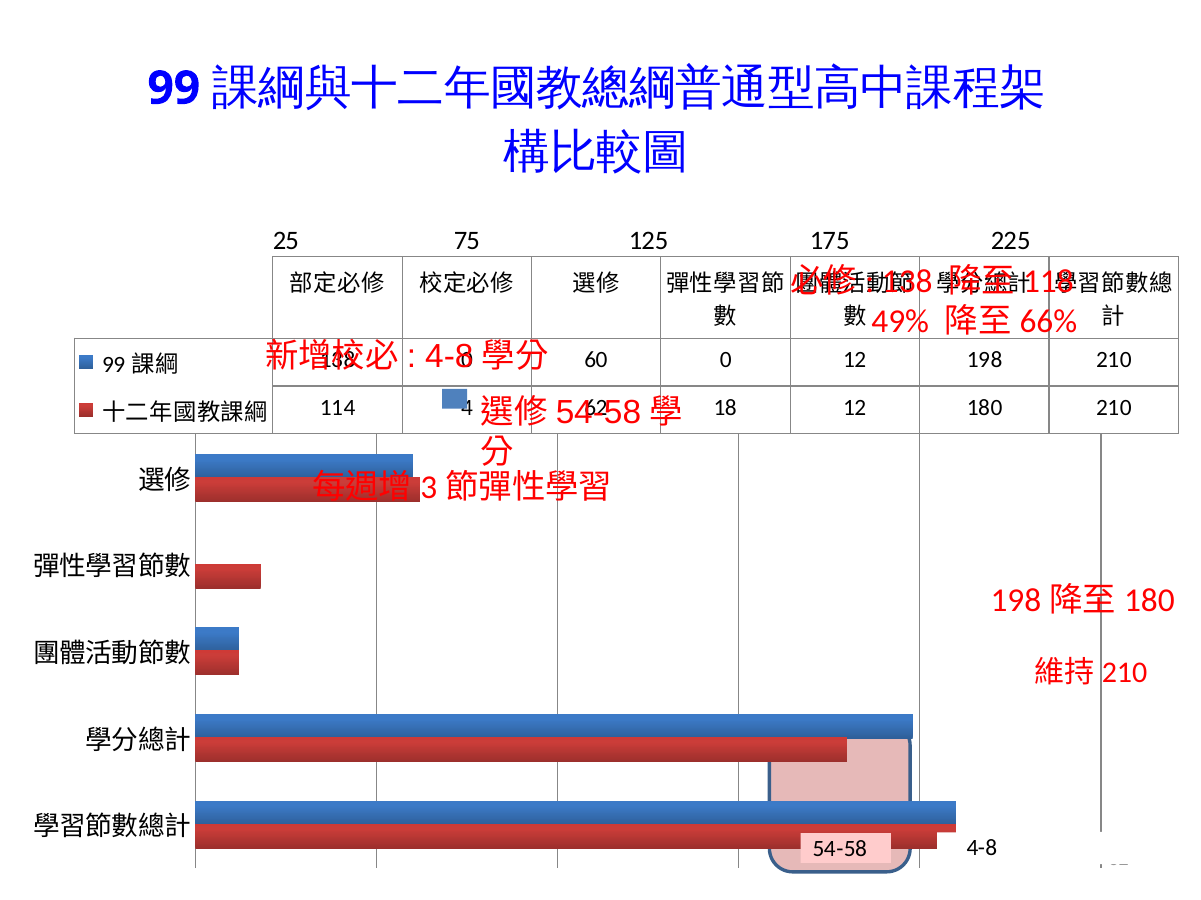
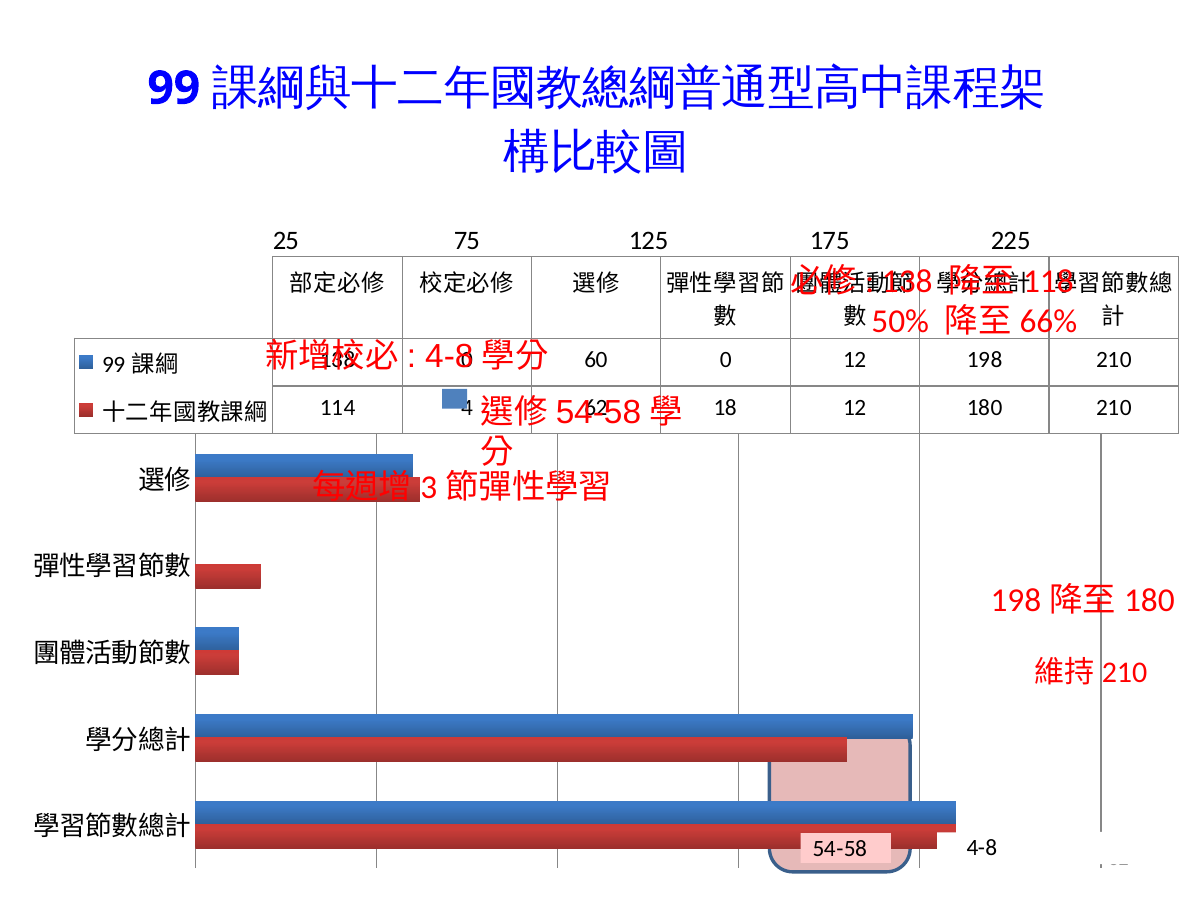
49%: 49% -> 50%
